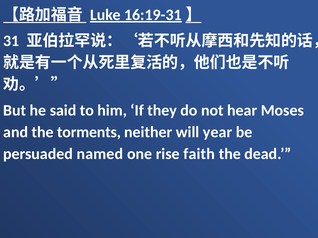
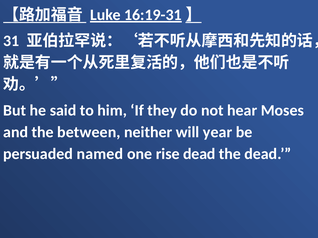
torments: torments -> between
rise faith: faith -> dead
